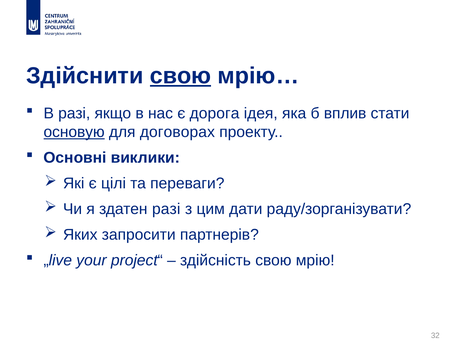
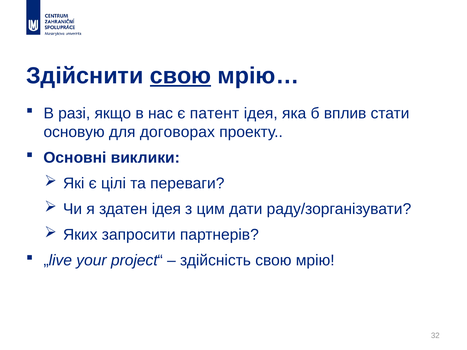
дорога: дорога -> патент
основую underline: present -> none
здатен разі: разі -> ідея
